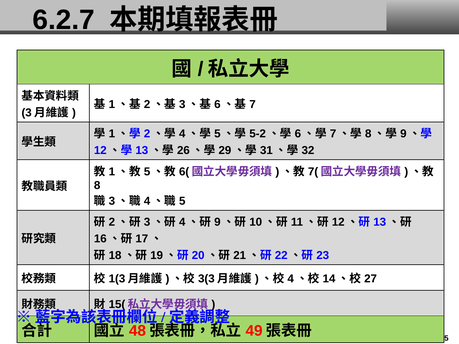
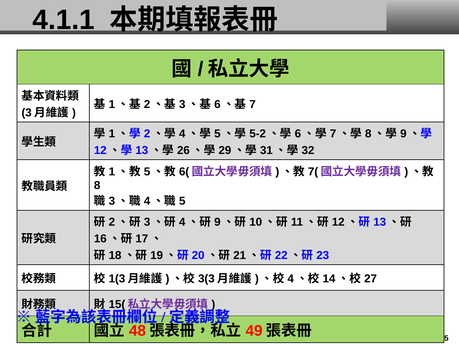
6.2.7: 6.2.7 -> 4.1.1
